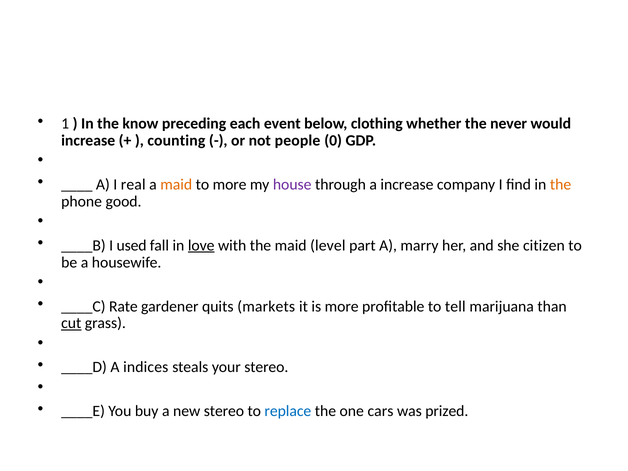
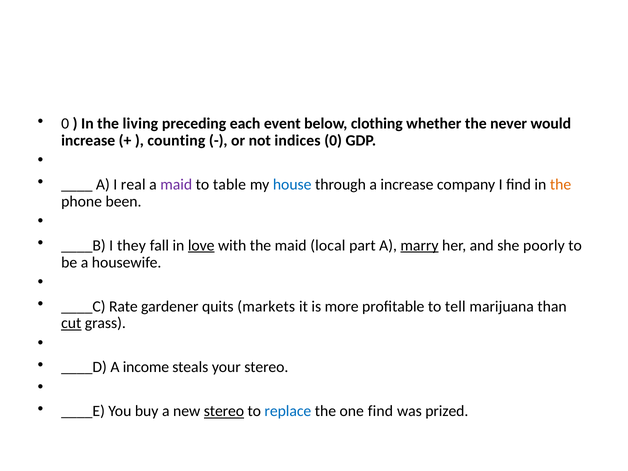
1 at (65, 124): 1 -> 0
know: know -> living
people: people -> indices
maid at (176, 184) colour: orange -> purple
to more: more -> table
house colour: purple -> blue
good: good -> been
used: used -> they
level: level -> local
marry underline: none -> present
citizen: citizen -> poorly
indices: indices -> income
stereo at (224, 411) underline: none -> present
one cars: cars -> find
